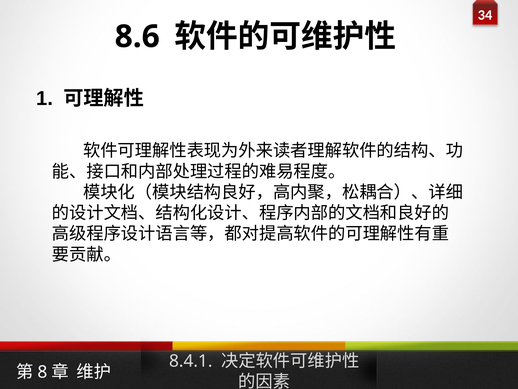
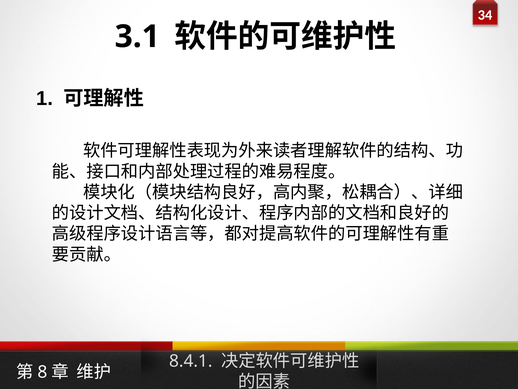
8.6: 8.6 -> 3.1
